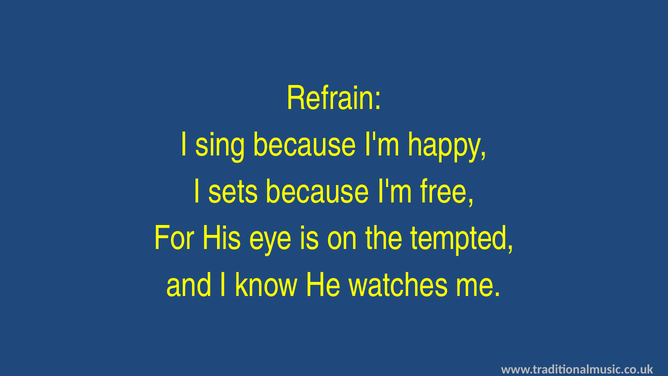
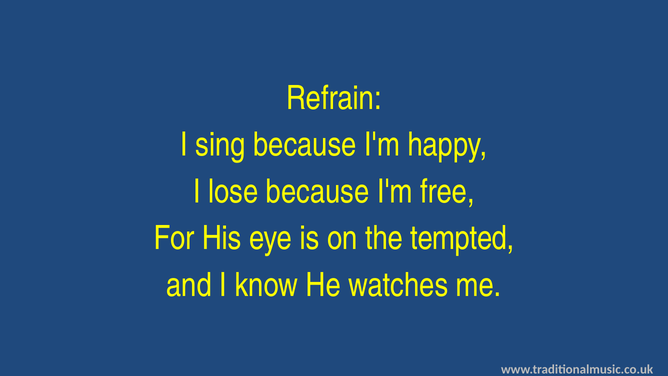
sets: sets -> lose
